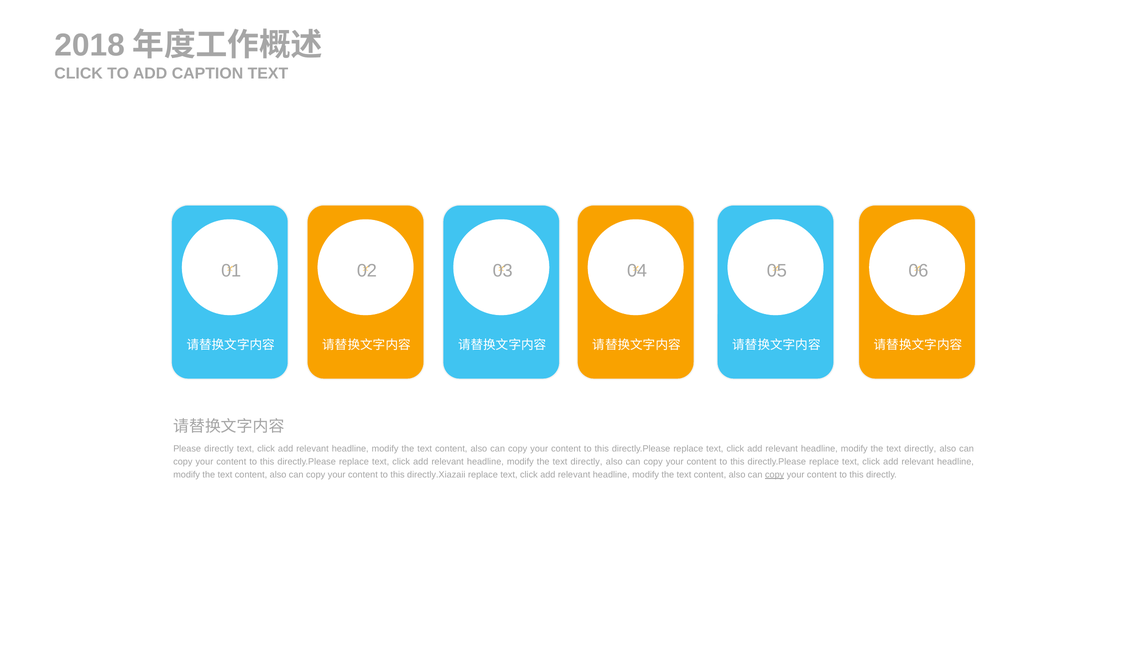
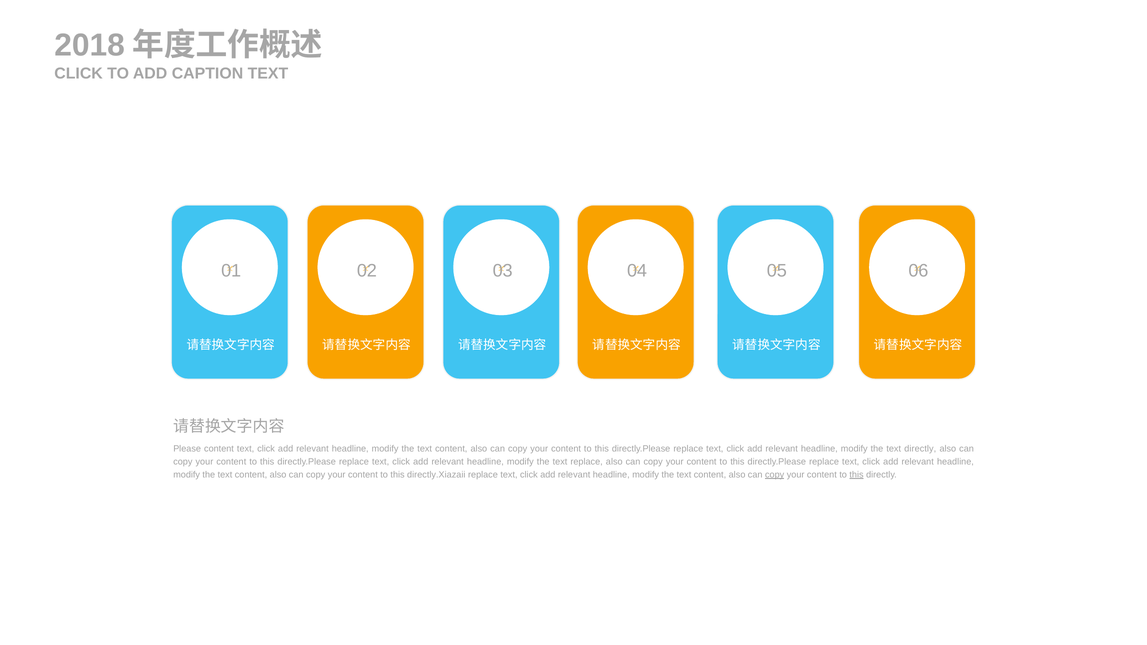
Please directly: directly -> content
directly at (587, 462): directly -> replace
this at (857, 475) underline: none -> present
